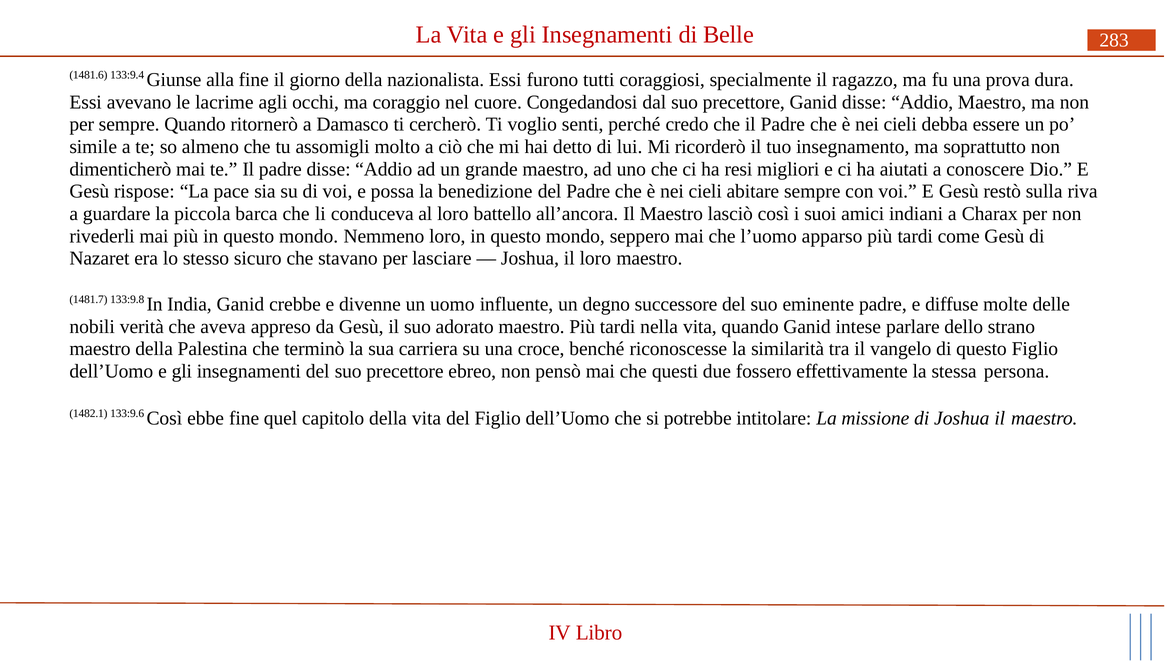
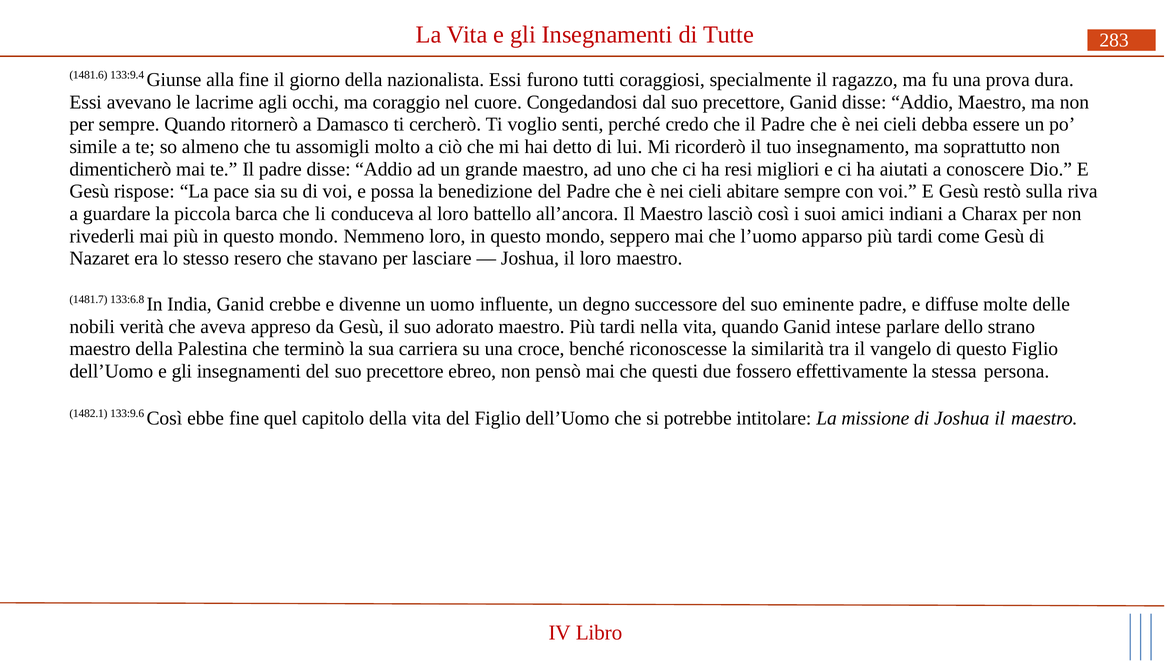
Belle: Belle -> Tutte
sicuro: sicuro -> resero
133:9.8: 133:9.8 -> 133:6.8
